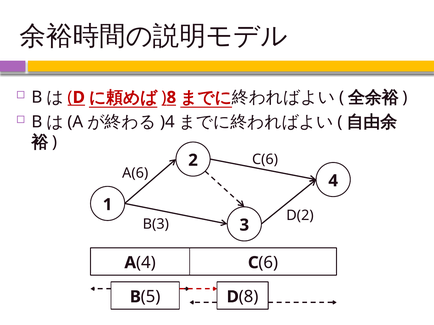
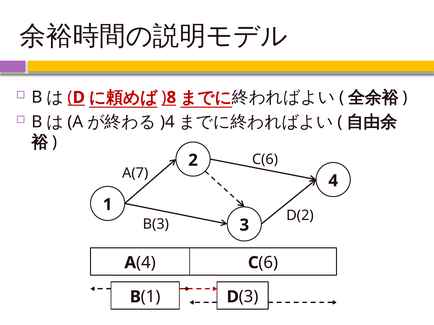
A(6: A(6 -> A(7
5 at (151, 297): 5 -> 1
8 at (249, 297): 8 -> 3
